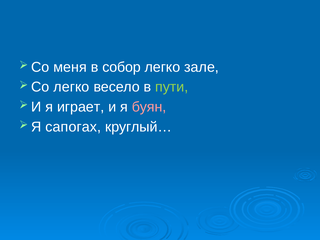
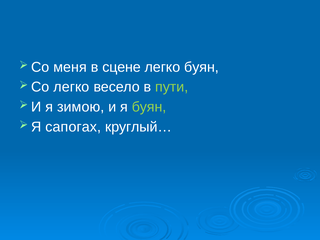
собор: собор -> сцене
легко зале: зале -> буян
играет: играет -> зимою
буян at (149, 107) colour: pink -> light green
